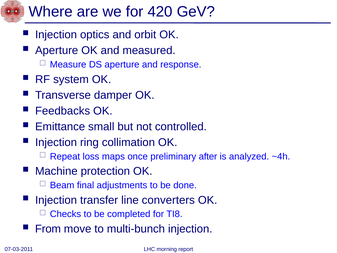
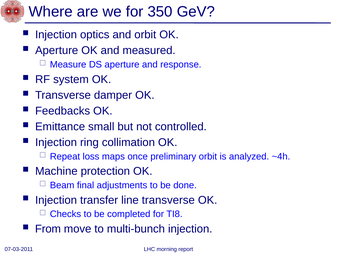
420: 420 -> 350
preliminary after: after -> orbit
line converters: converters -> transverse
